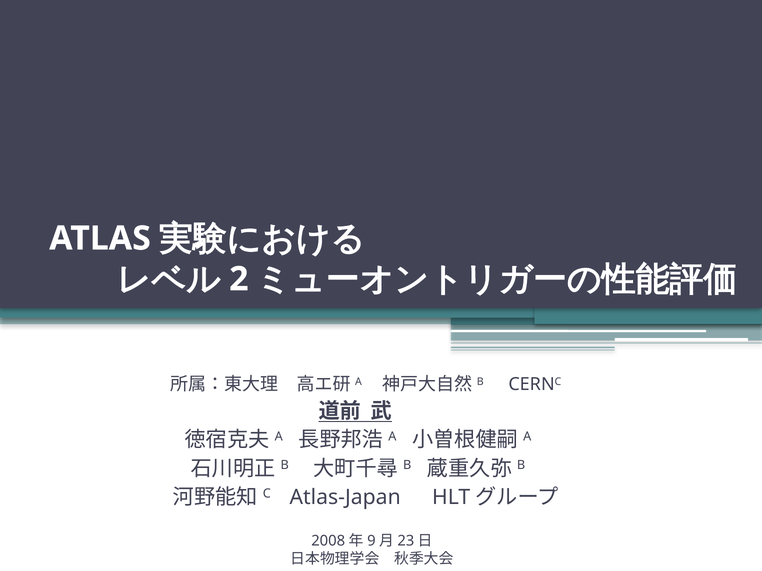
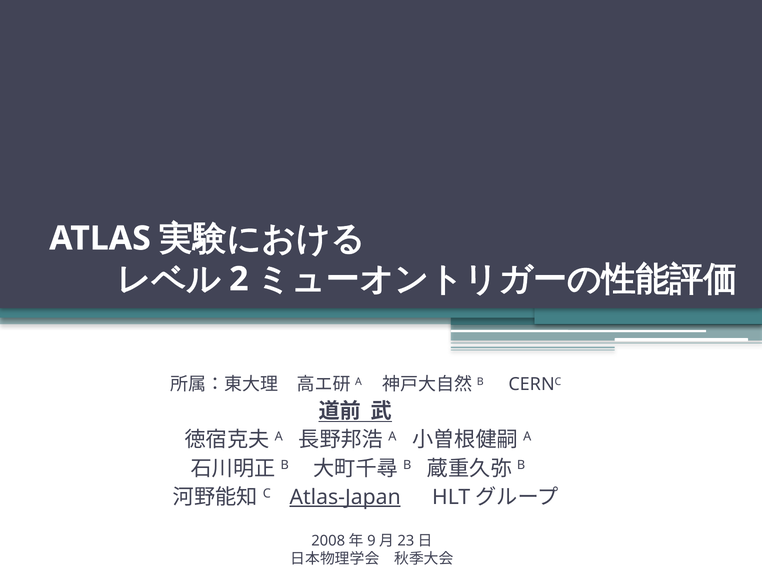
Atlas-Japan underline: none -> present
